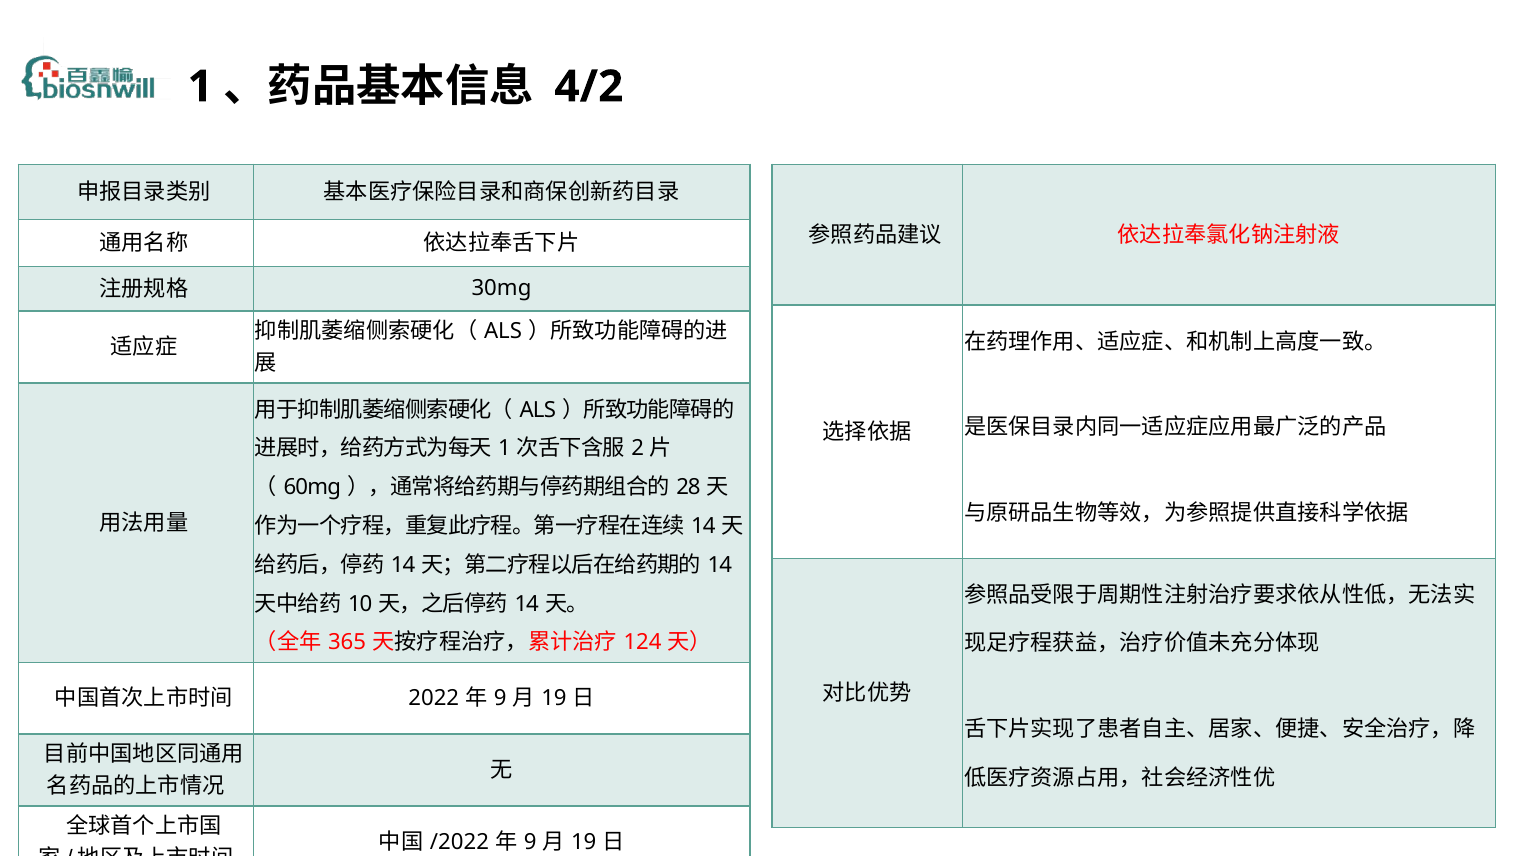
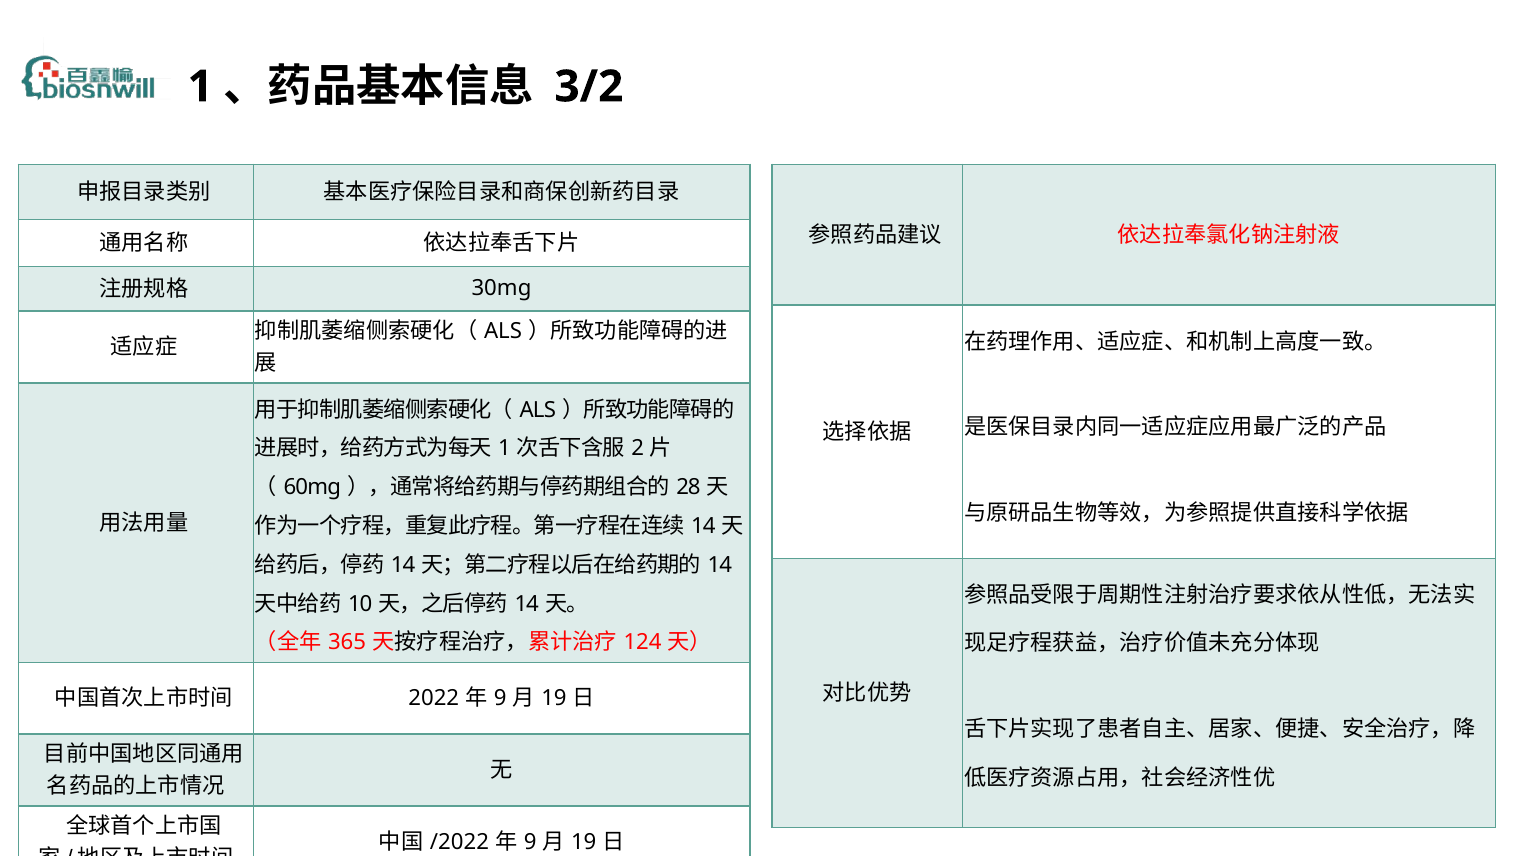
4/2: 4/2 -> 3/2
